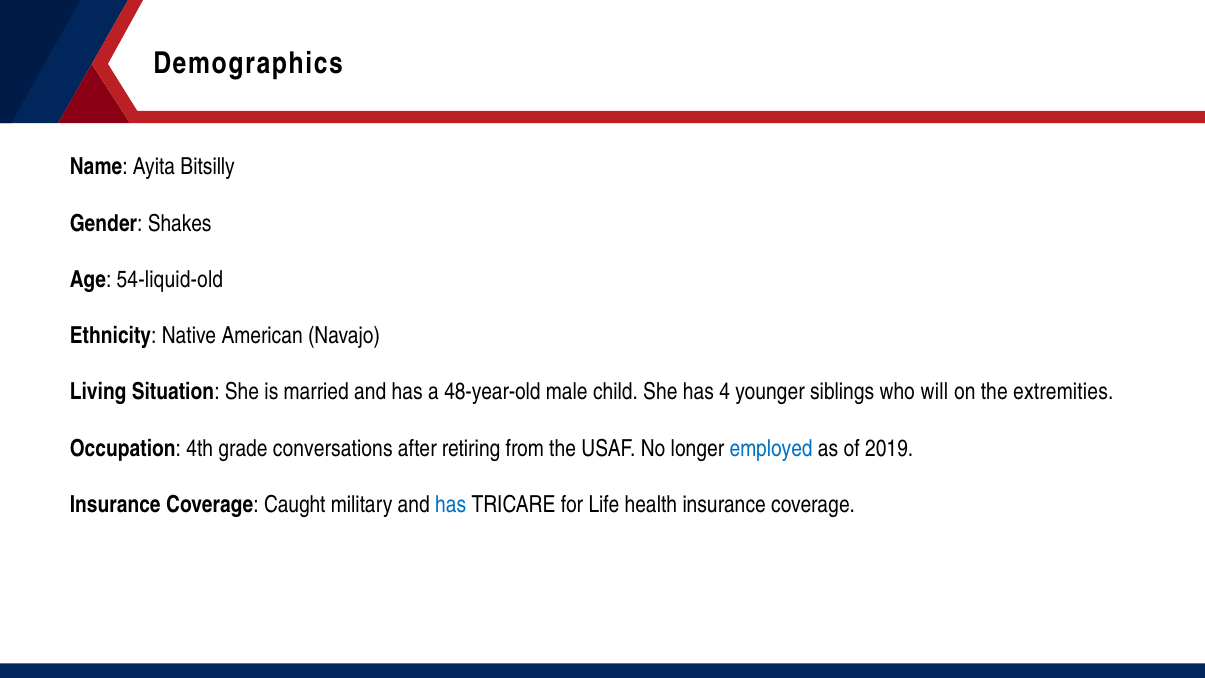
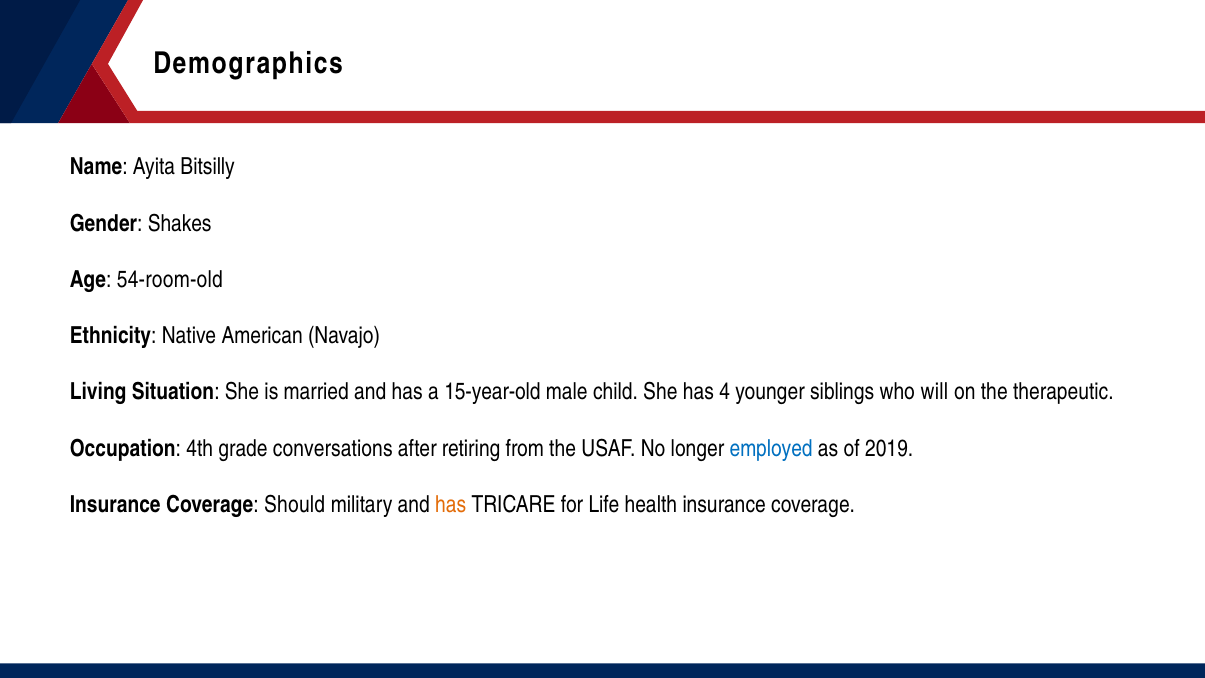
54-liquid-old: 54-liquid-old -> 54-room-old
48-year-old: 48-year-old -> 15-year-old
extremities: extremities -> therapeutic
Caught: Caught -> Should
has at (451, 505) colour: blue -> orange
